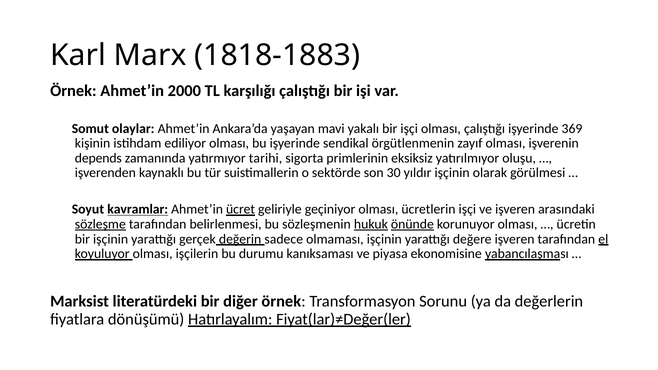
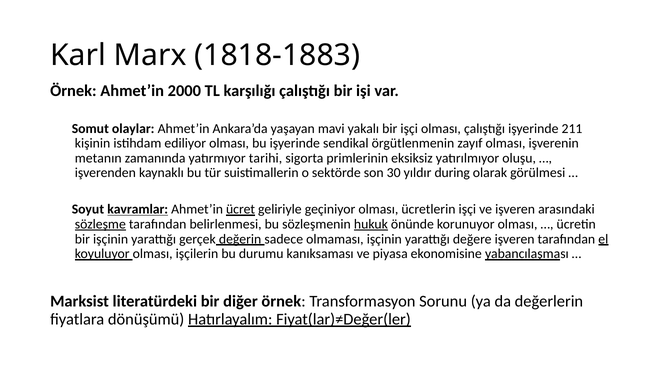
369: 369 -> 211
depends: depends -> metanın
yıldır işçinin: işçinin -> during
önünde underline: present -> none
